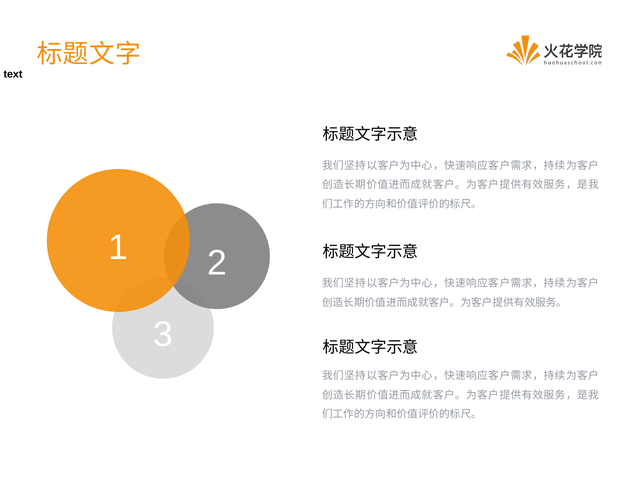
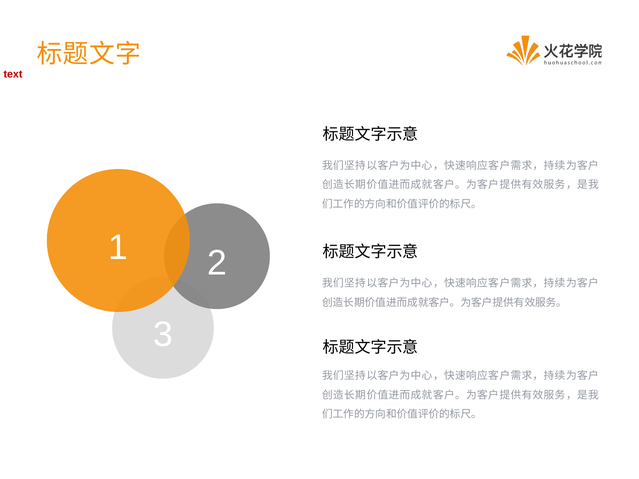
text colour: black -> red
